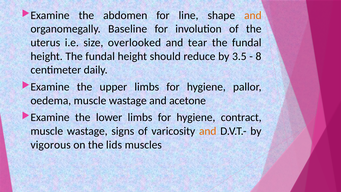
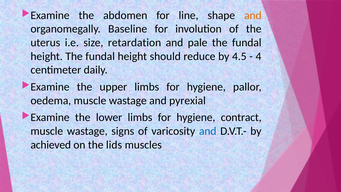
overlooked: overlooked -> retardation
tear: tear -> pale
3.5: 3.5 -> 4.5
8: 8 -> 4
acetone: acetone -> pyrexial
and at (208, 131) colour: orange -> blue
vigorous: vigorous -> achieved
